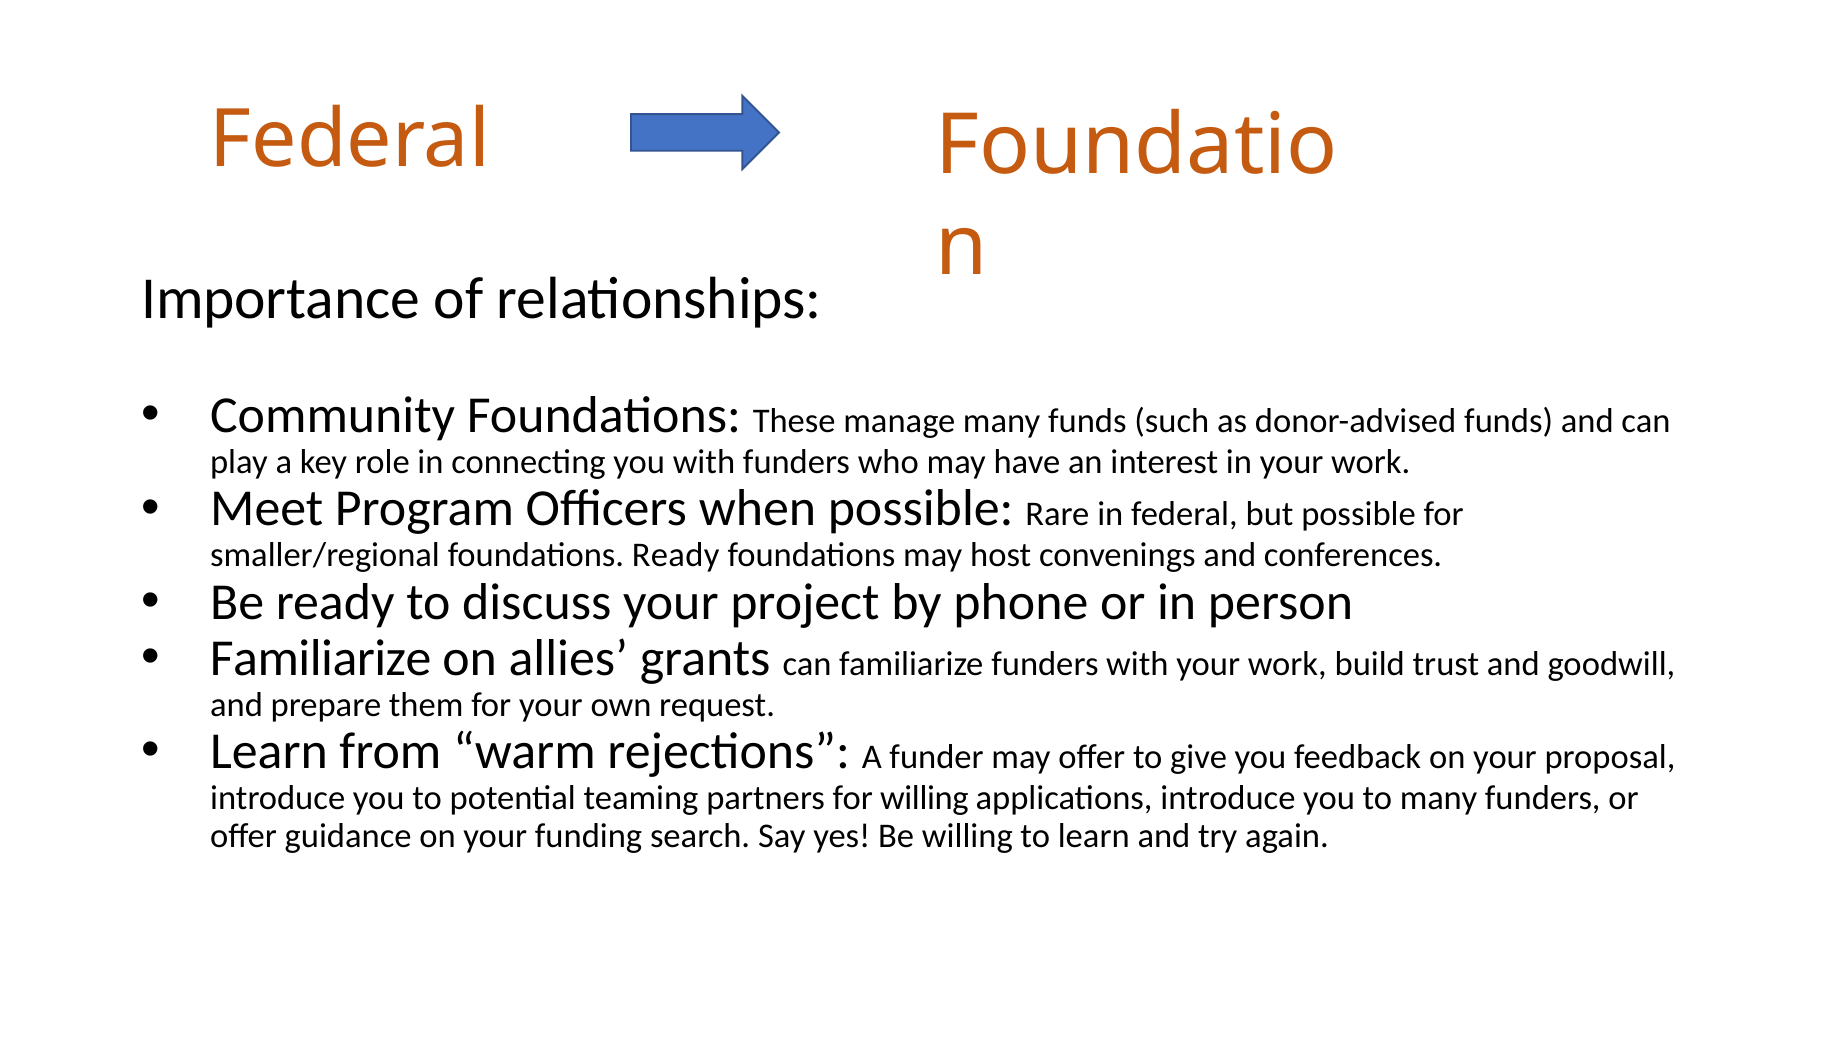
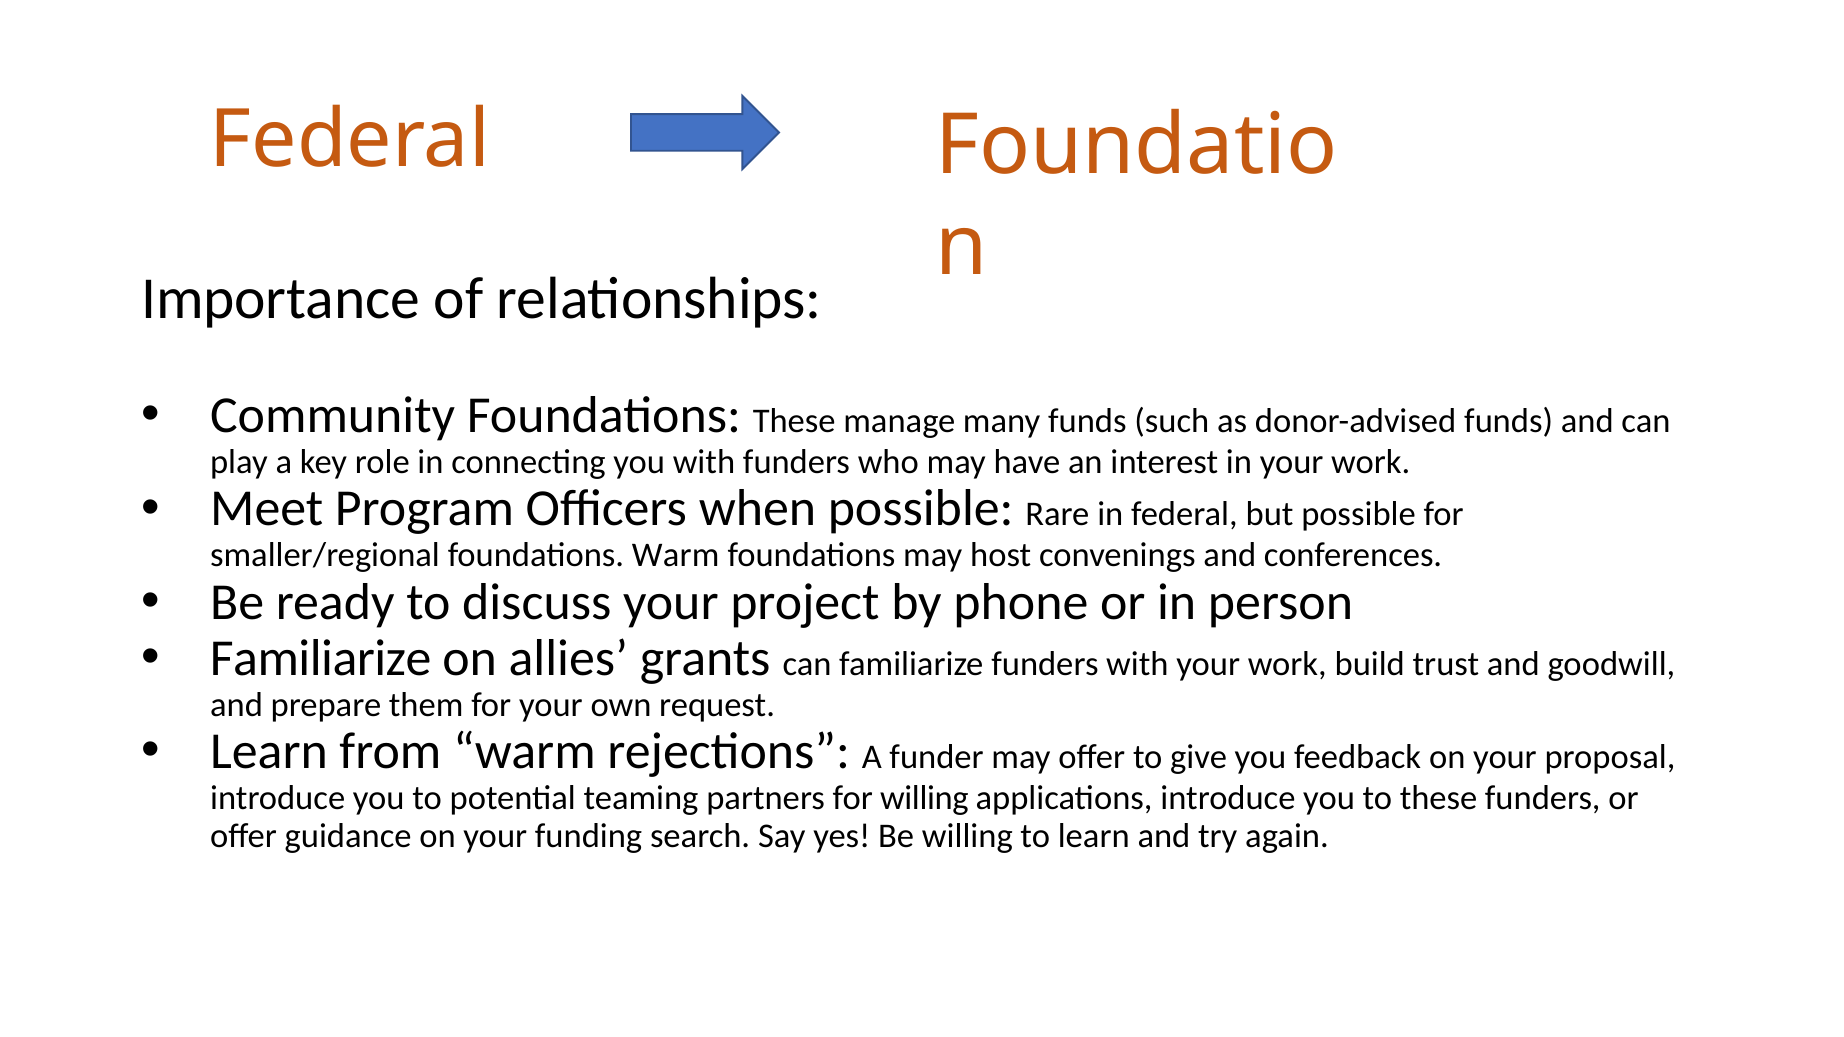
foundations Ready: Ready -> Warm
to many: many -> these
